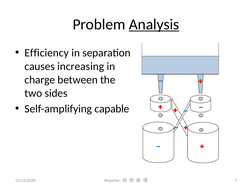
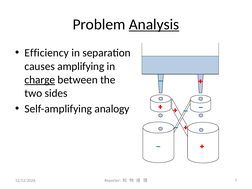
increasing: increasing -> amplifying
charge underline: none -> present
capable: capable -> analogy
